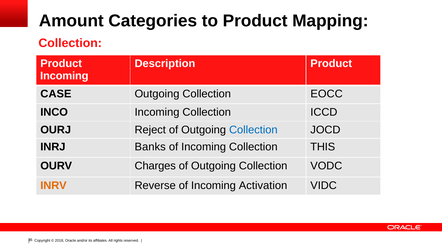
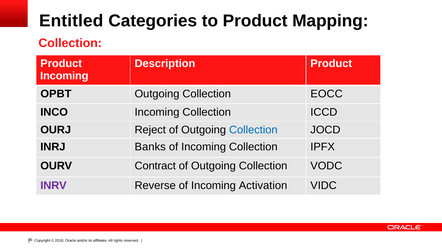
Amount: Amount -> Entitled
CASE: CASE -> OPBT
THIS: THIS -> IPFX
Charges: Charges -> Contract
INRV colour: orange -> purple
